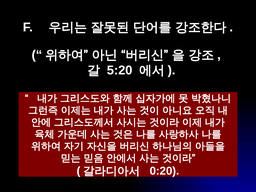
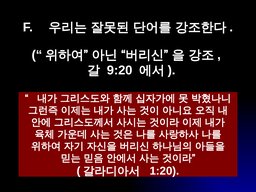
5:20: 5:20 -> 9:20
0:20: 0:20 -> 1:20
